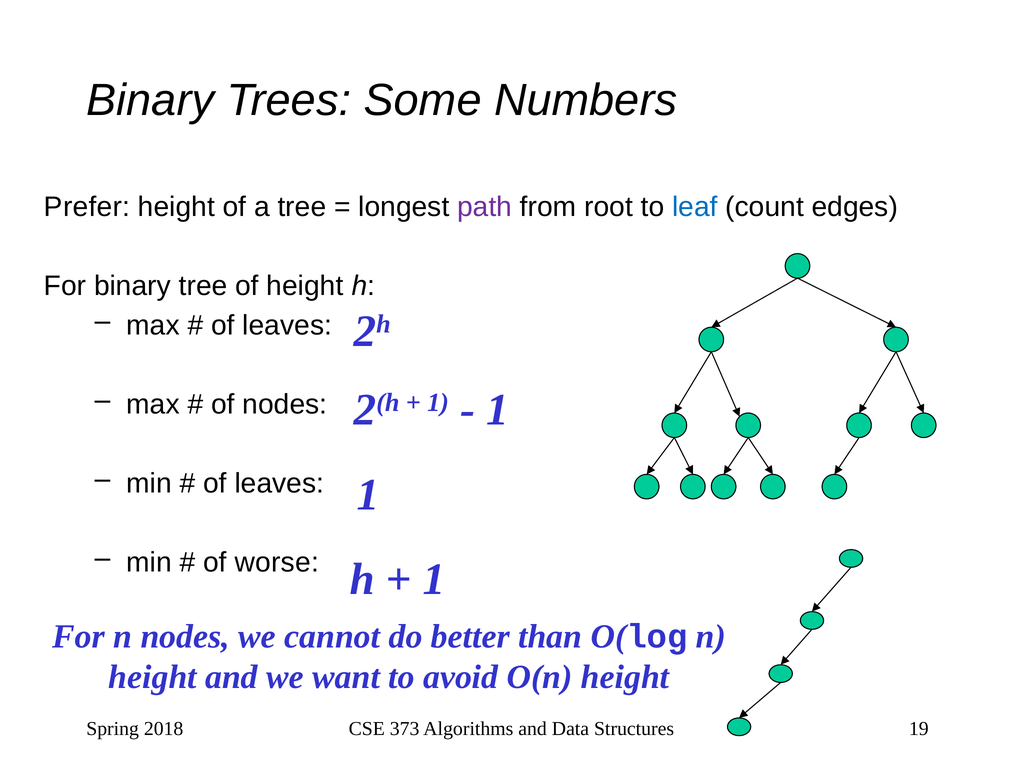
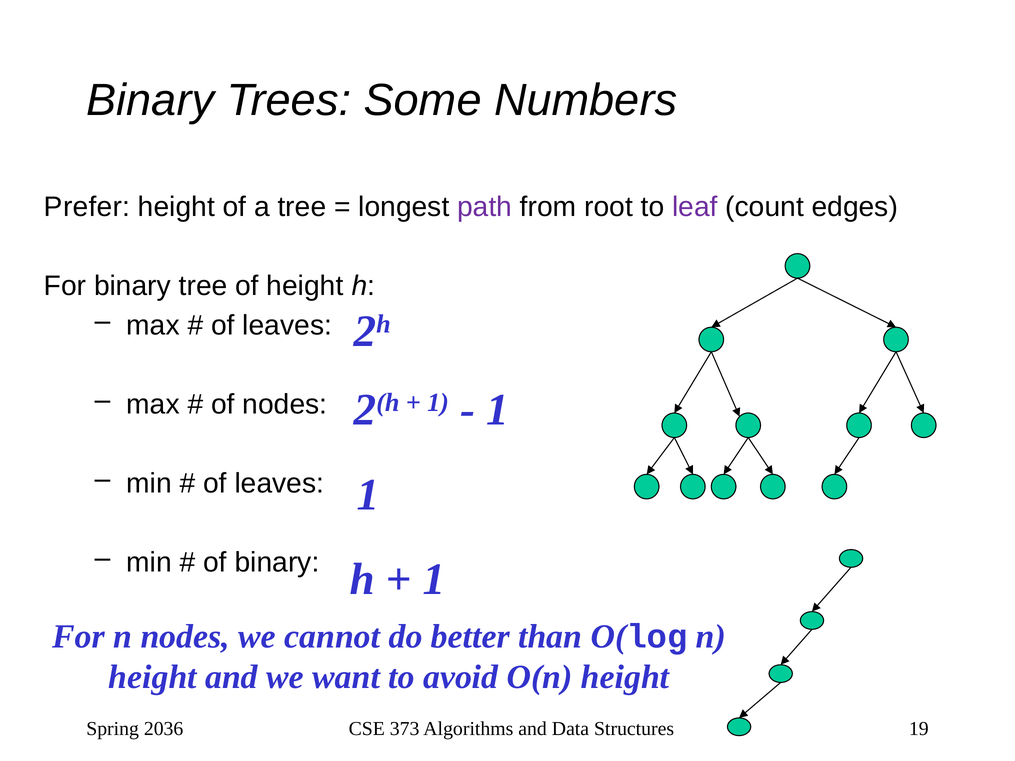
leaf colour: blue -> purple
of worse: worse -> binary
2018: 2018 -> 2036
